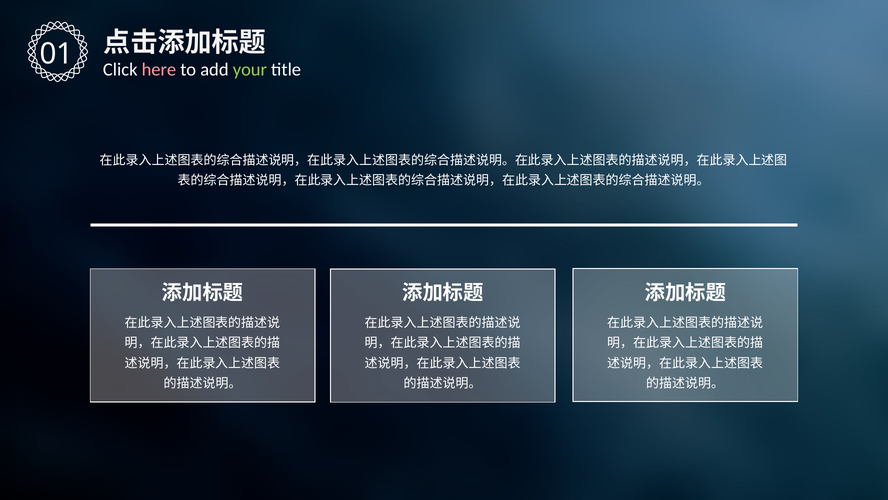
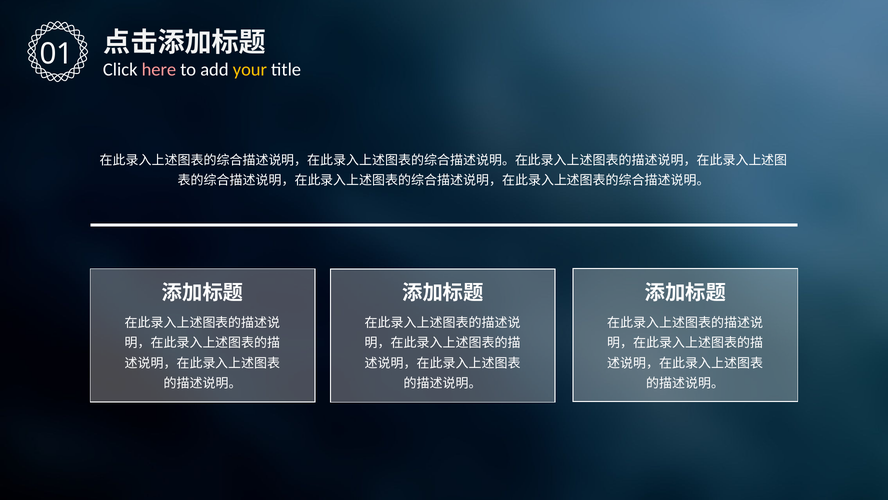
your colour: light green -> yellow
